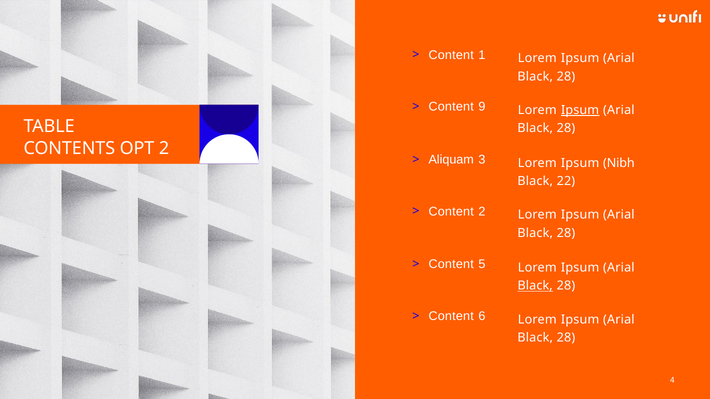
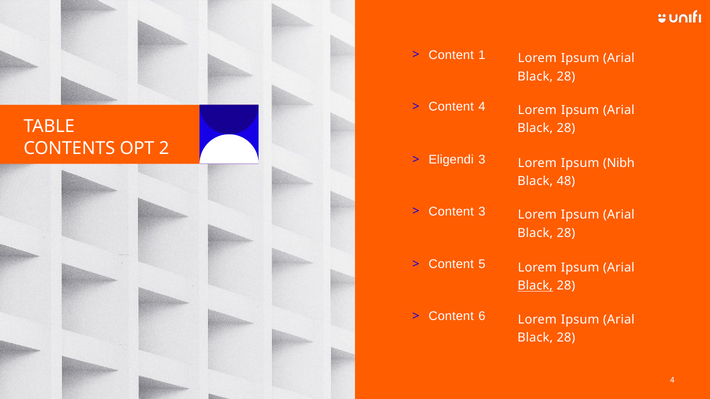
Content 9: 9 -> 4
Ipsum at (580, 110) underline: present -> none
Aliquam: Aliquam -> Eligendi
22: 22 -> 48
Content 2: 2 -> 3
